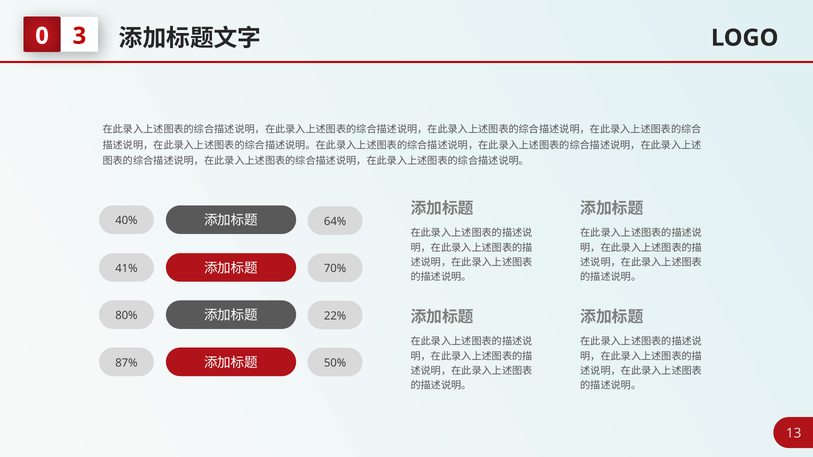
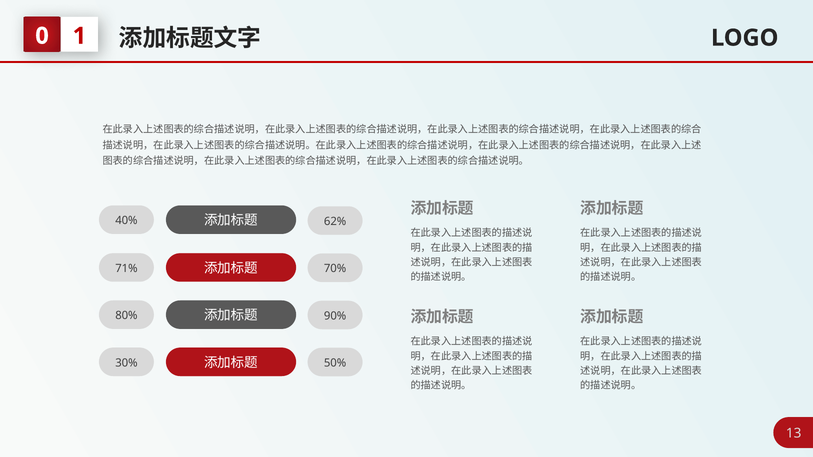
3: 3 -> 1
64%: 64% -> 62%
41%: 41% -> 71%
22%: 22% -> 90%
87%: 87% -> 30%
